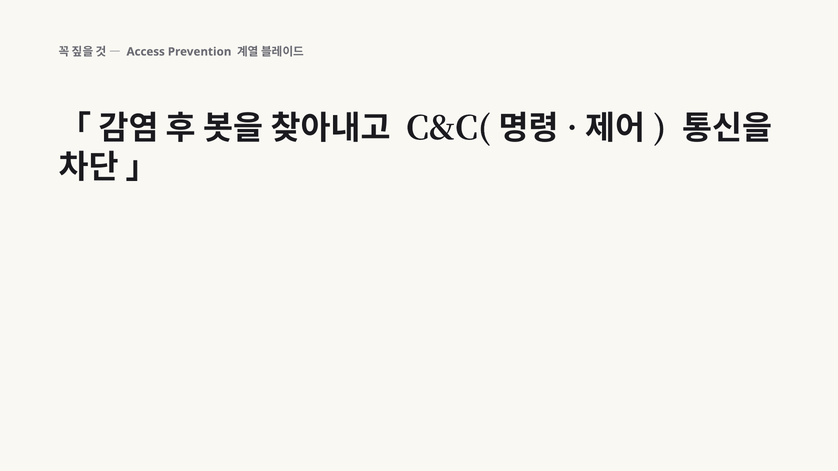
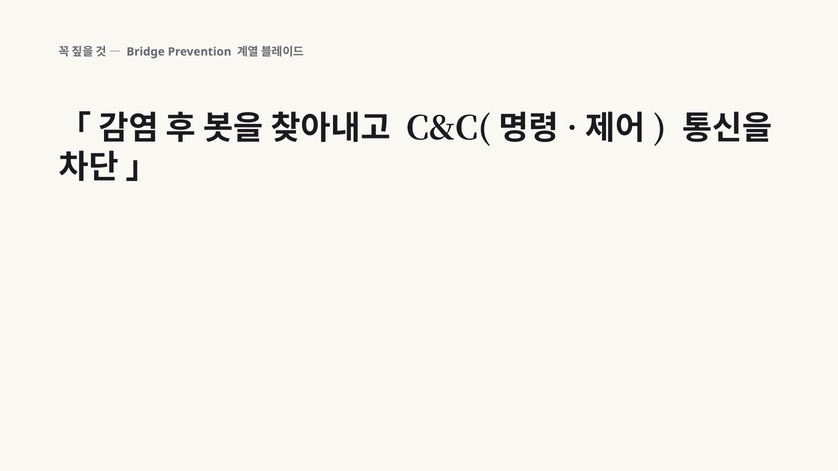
Access: Access -> Bridge
